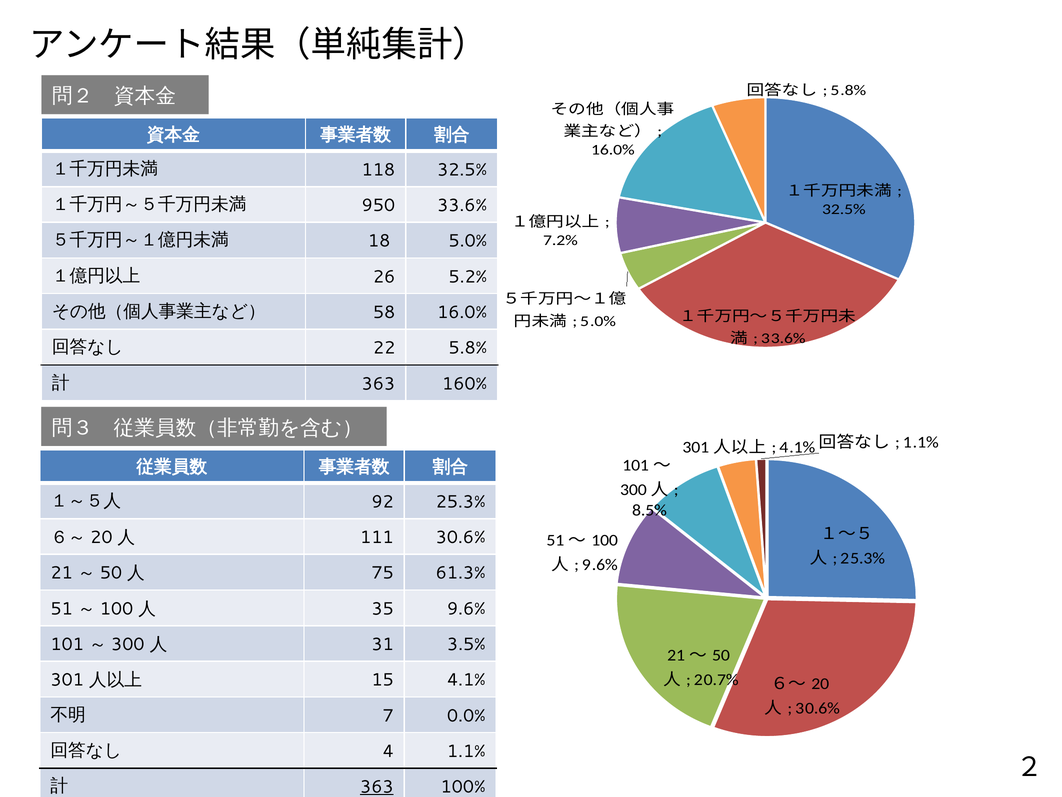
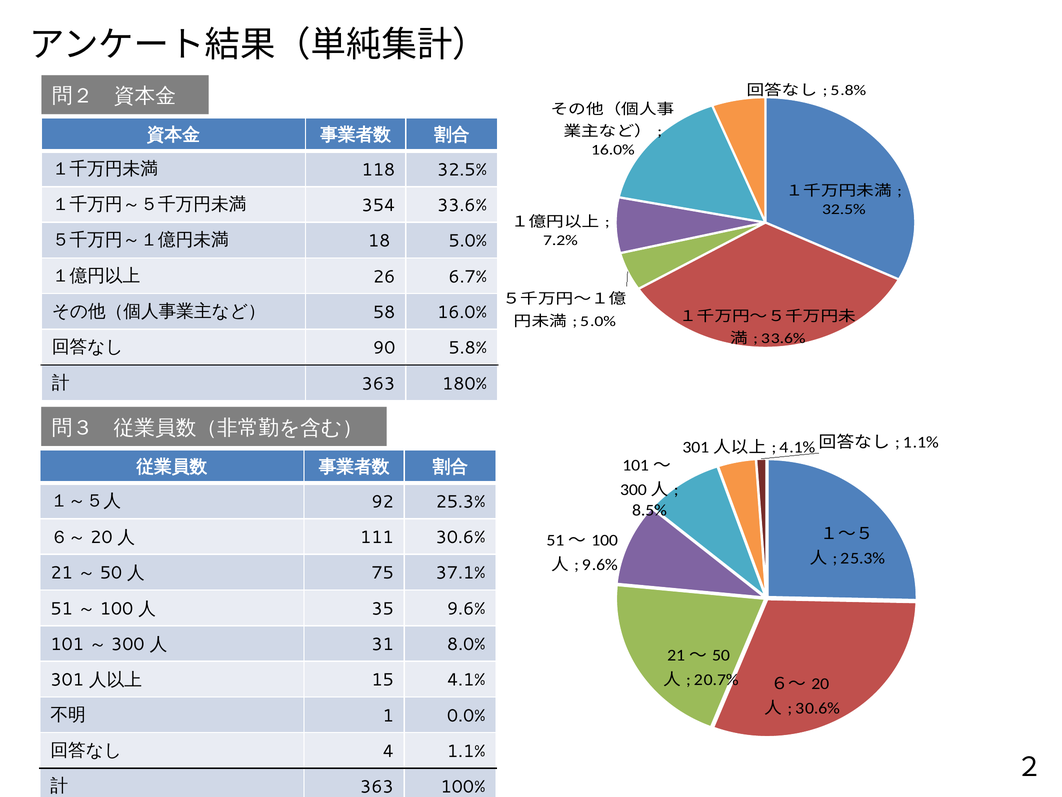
950: 950 -> 354
5.2%: 5.2% -> 6.7%
22: 22 -> 90
160%: 160% -> 180%
61.3%: 61.3% -> 37.1%
3.5%: 3.5% -> 8.0%
7: 7 -> 1
363 at (377, 786) underline: present -> none
